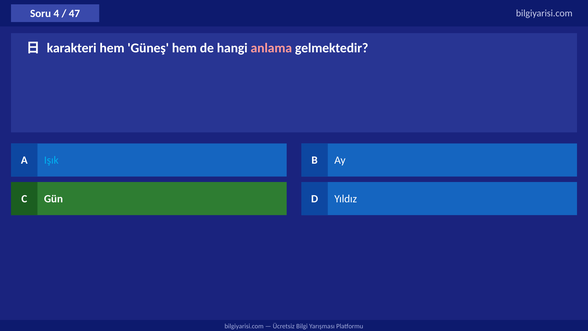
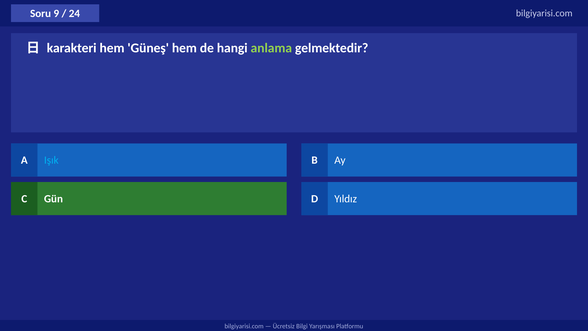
4: 4 -> 9
47: 47 -> 24
anlama colour: pink -> light green
